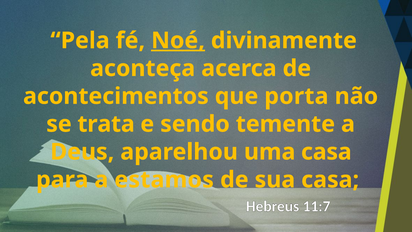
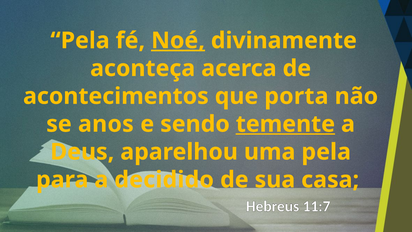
trata: trata -> anos
temente underline: none -> present
uma casa: casa -> pela
estamos: estamos -> decidido
